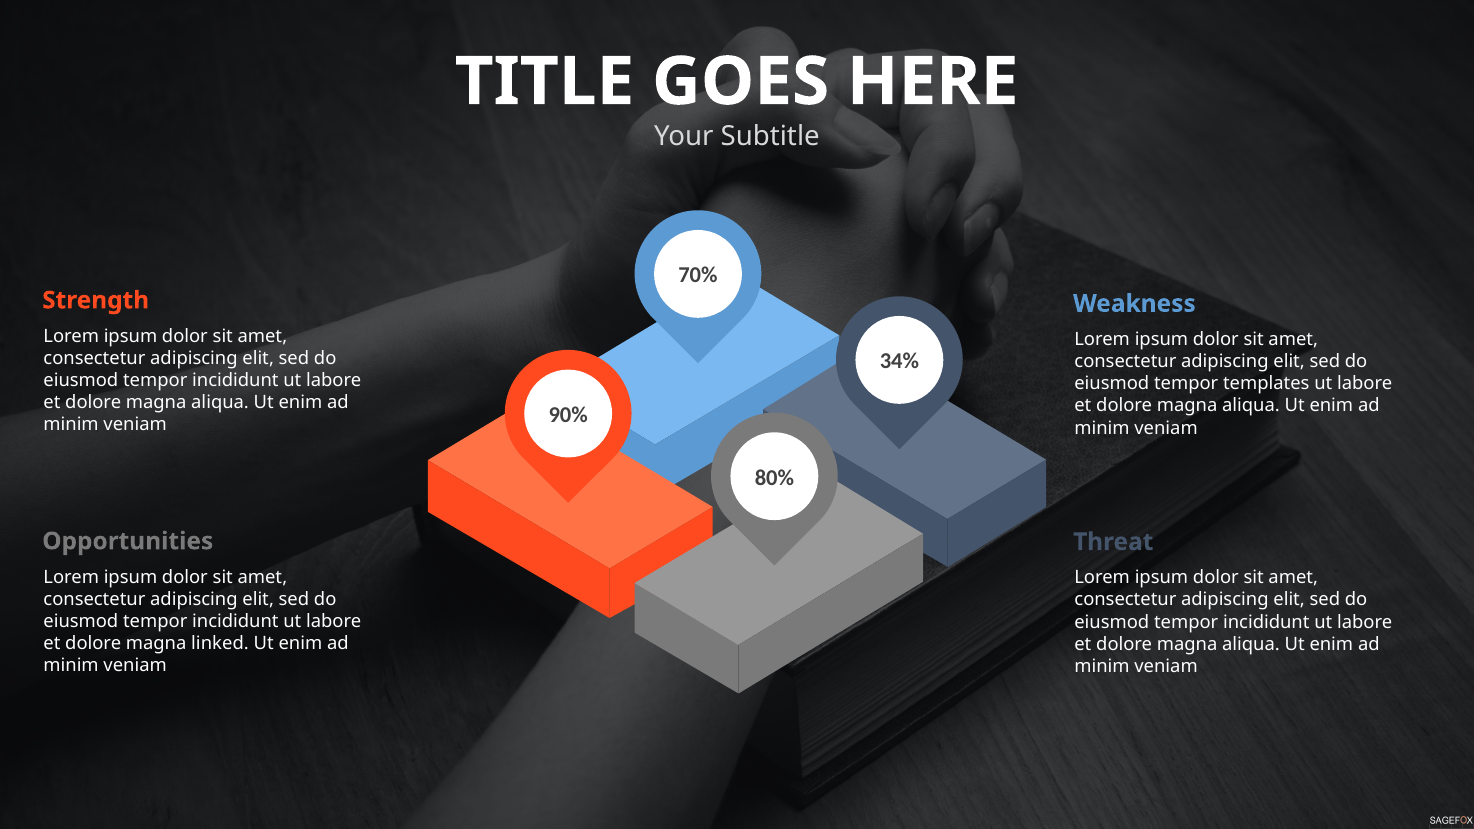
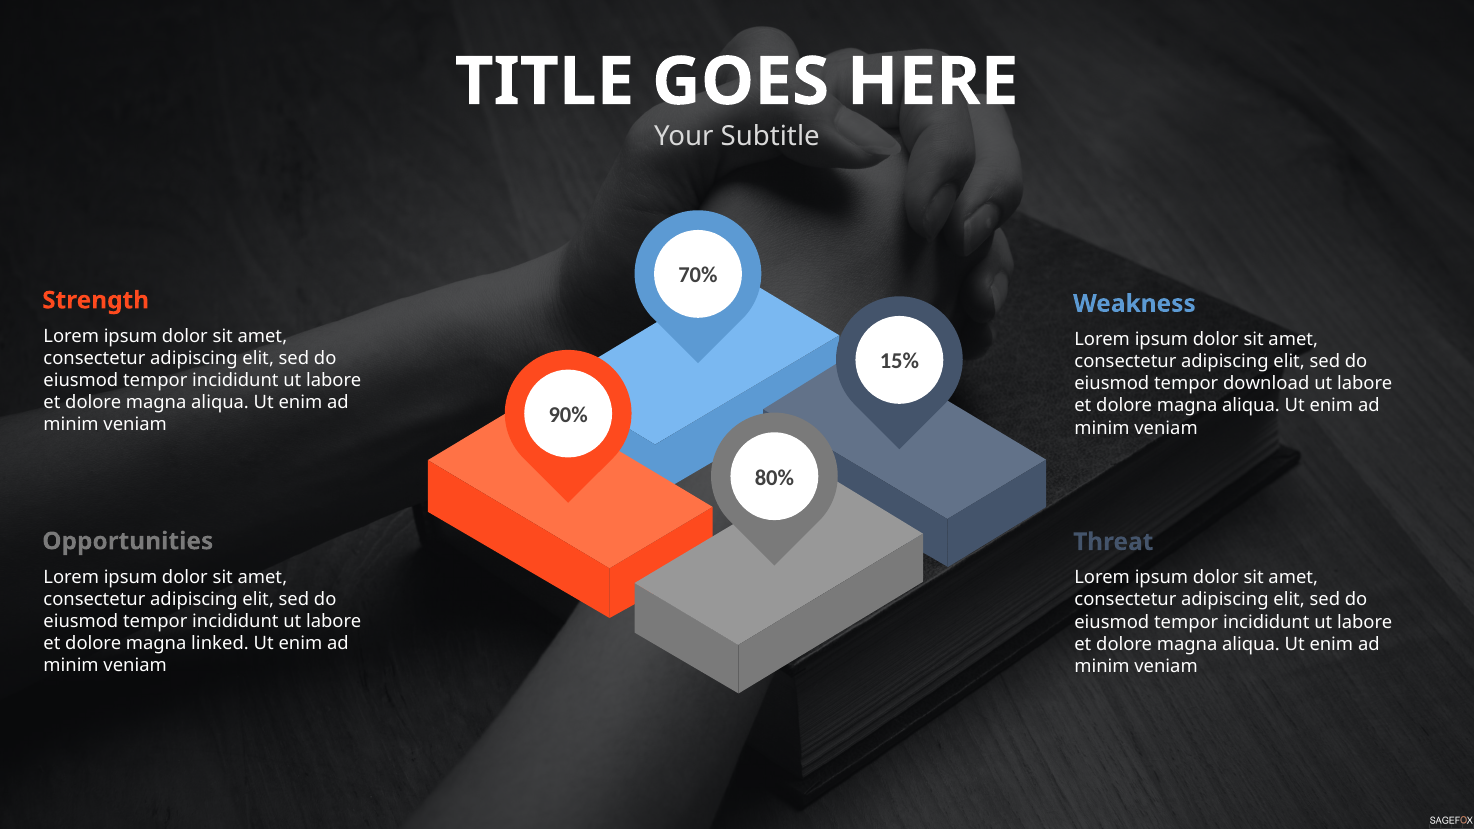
34%: 34% -> 15%
templates: templates -> download
